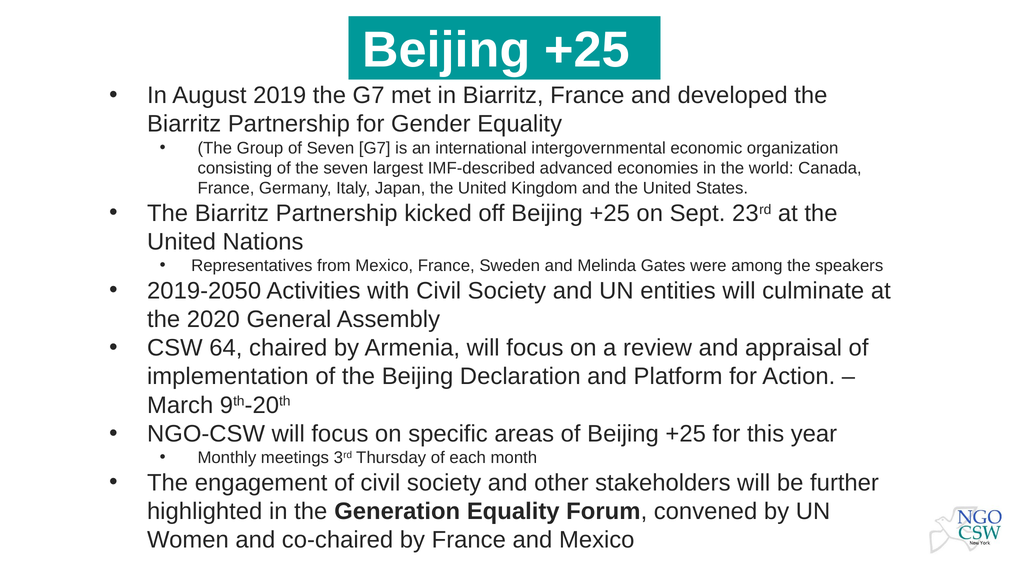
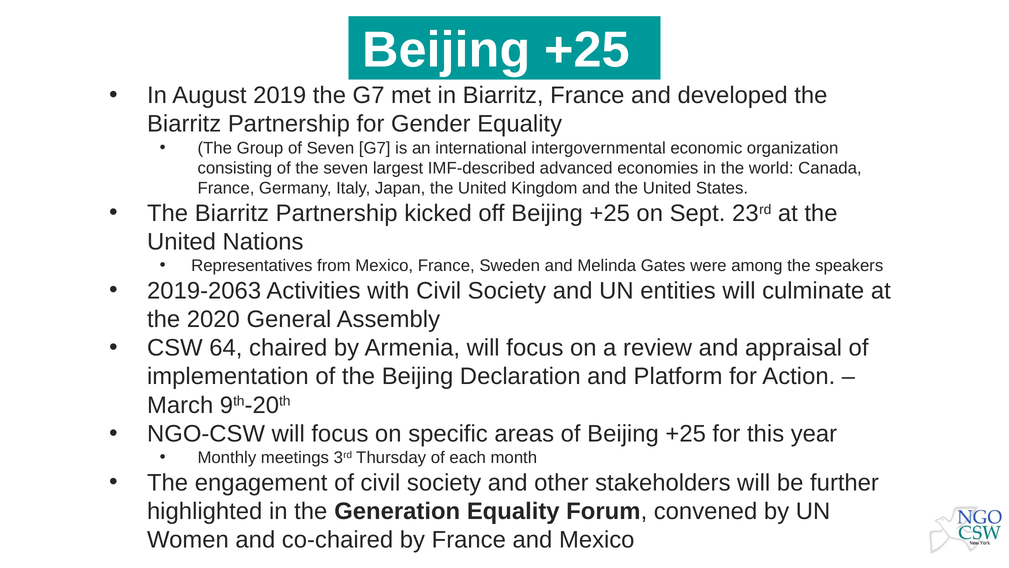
2019-2050: 2019-2050 -> 2019-2063
